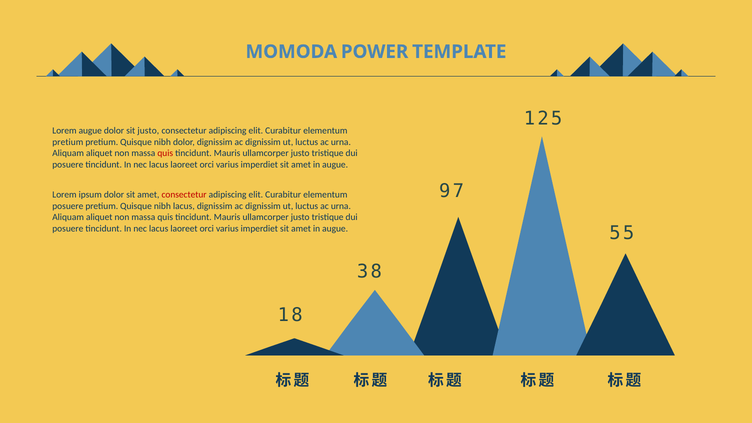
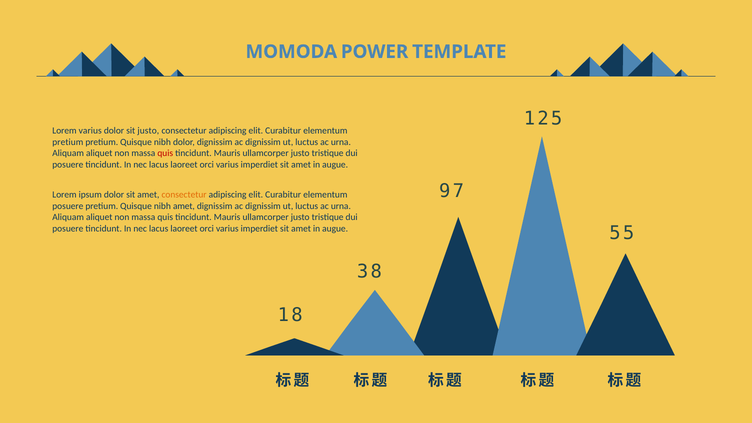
Lorem augue: augue -> varius
consectetur at (184, 195) colour: red -> orange
nibh lacus: lacus -> amet
